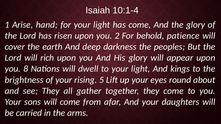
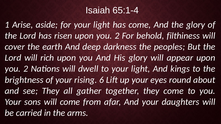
10:1-4: 10:1-4 -> 65:1-4
hand: hand -> aside
patience: patience -> filthiness
8 at (26, 69): 8 -> 2
5: 5 -> 6
